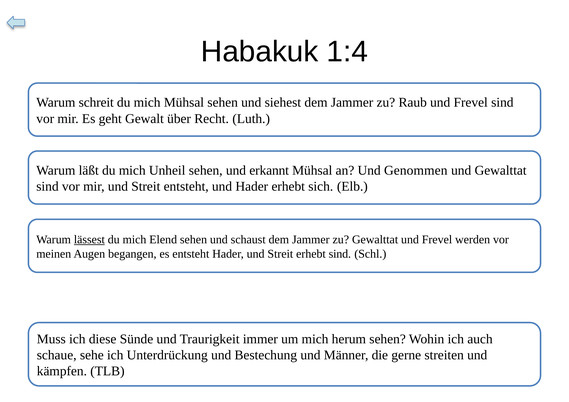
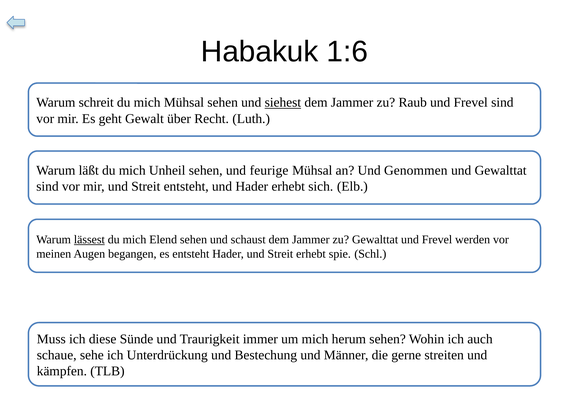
1:4: 1:4 -> 1:6
siehest underline: none -> present
erkannt: erkannt -> feurige
erhebt sind: sind -> spie
